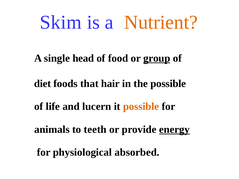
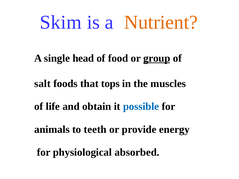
diet: diet -> salt
hair: hair -> tops
the possible: possible -> muscles
lucern: lucern -> obtain
possible at (141, 107) colour: orange -> blue
energy underline: present -> none
